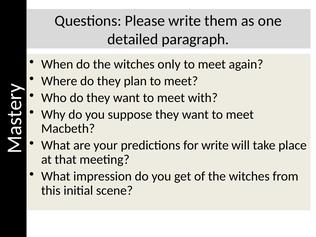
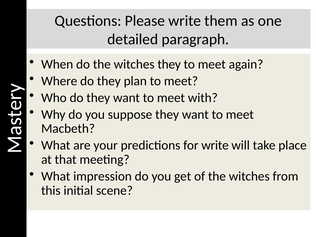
witches only: only -> they
